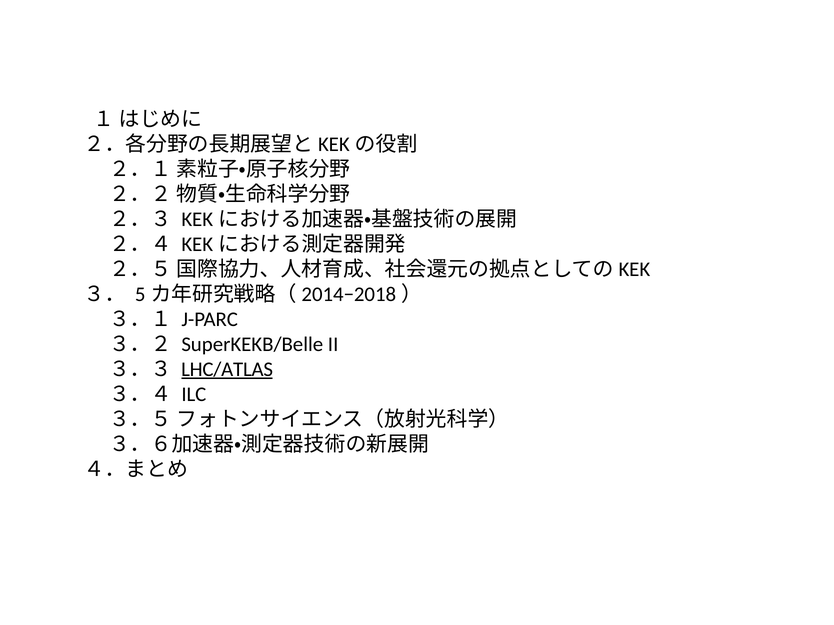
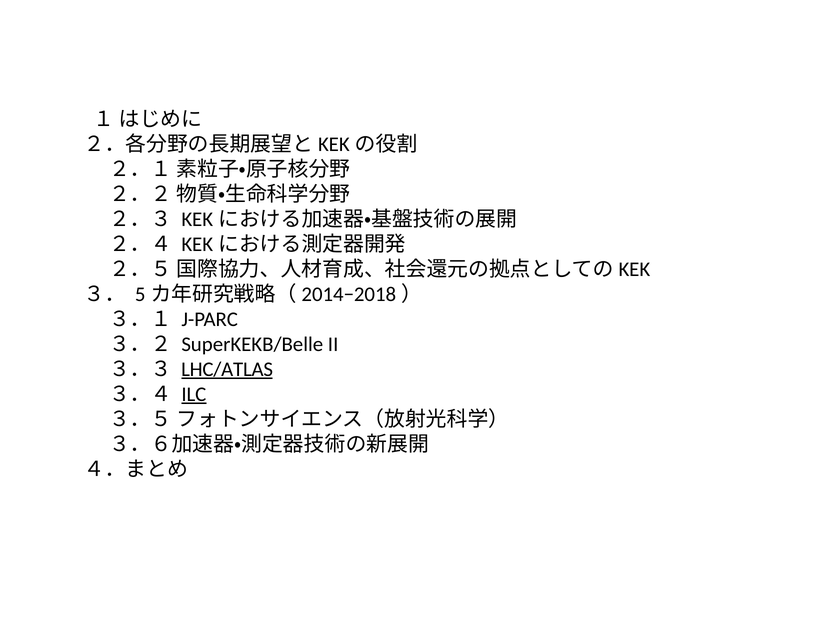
ILC underline: none -> present
